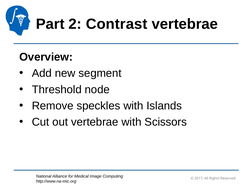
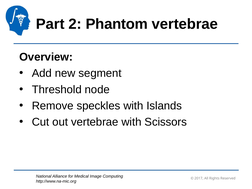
Contrast: Contrast -> Phantom
